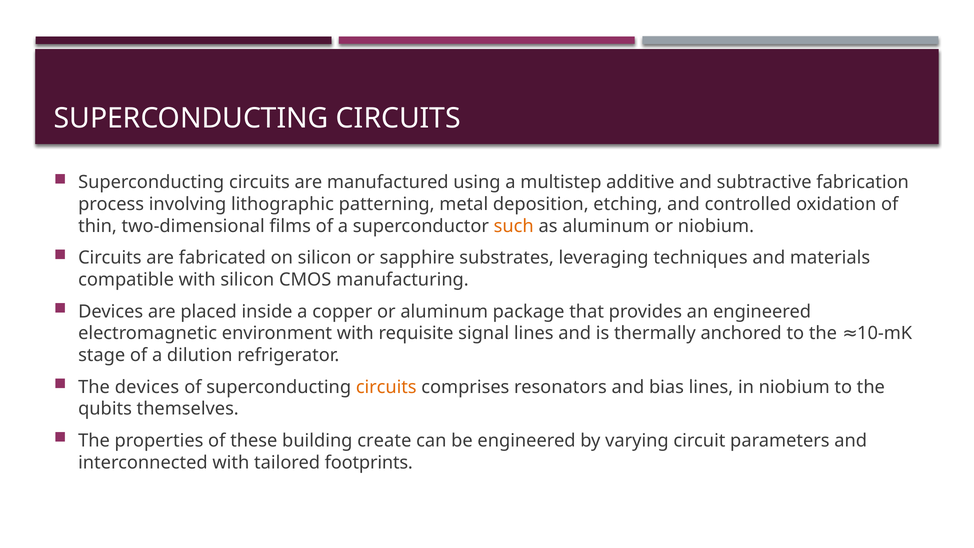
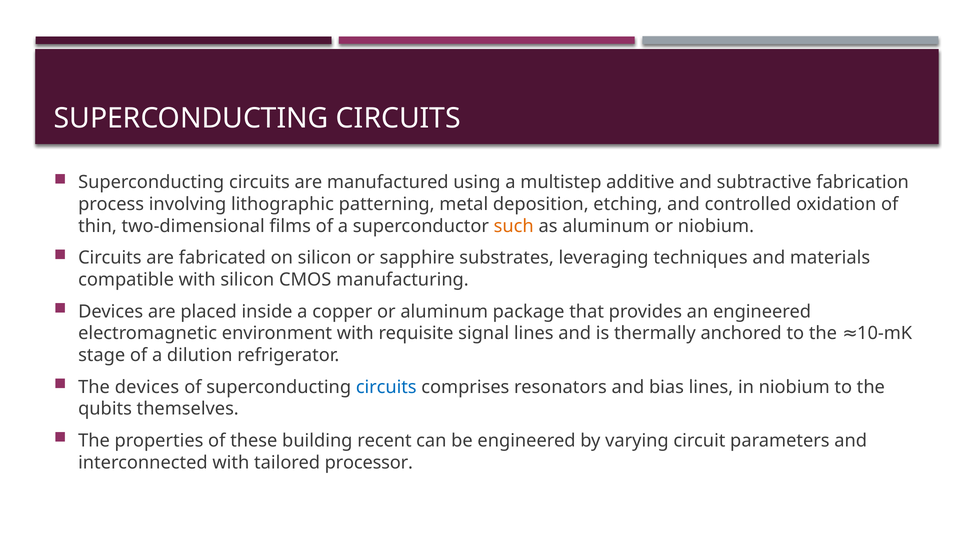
circuits at (386, 387) colour: orange -> blue
create: create -> recent
footprints: footprints -> processor
